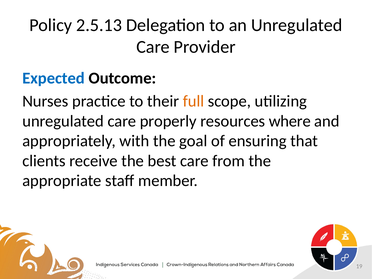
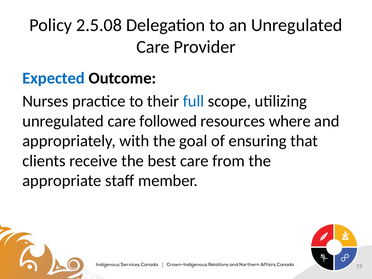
2.5.13: 2.5.13 -> 2.5.08
full colour: orange -> blue
properly: properly -> followed
